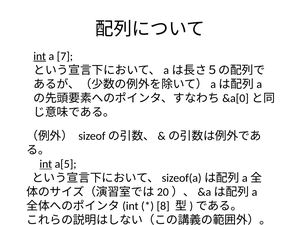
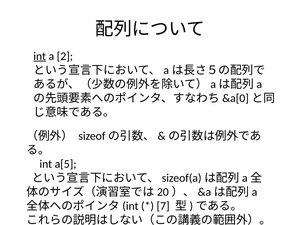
7: 7 -> 2
int at (46, 164) underline: present -> none
8: 8 -> 7
